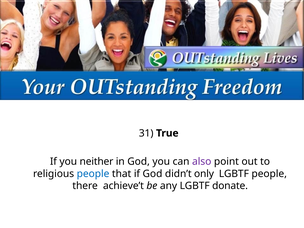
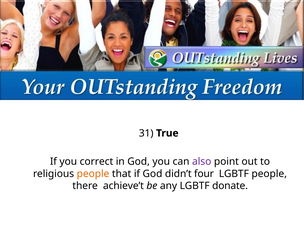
neither: neither -> correct
people at (93, 174) colour: blue -> orange
only: only -> four
